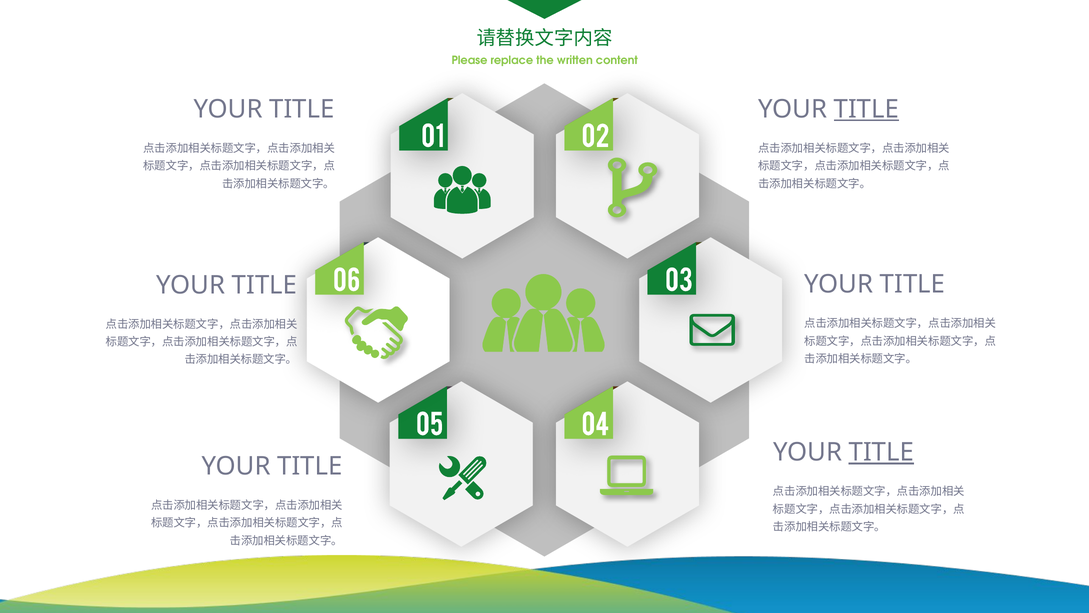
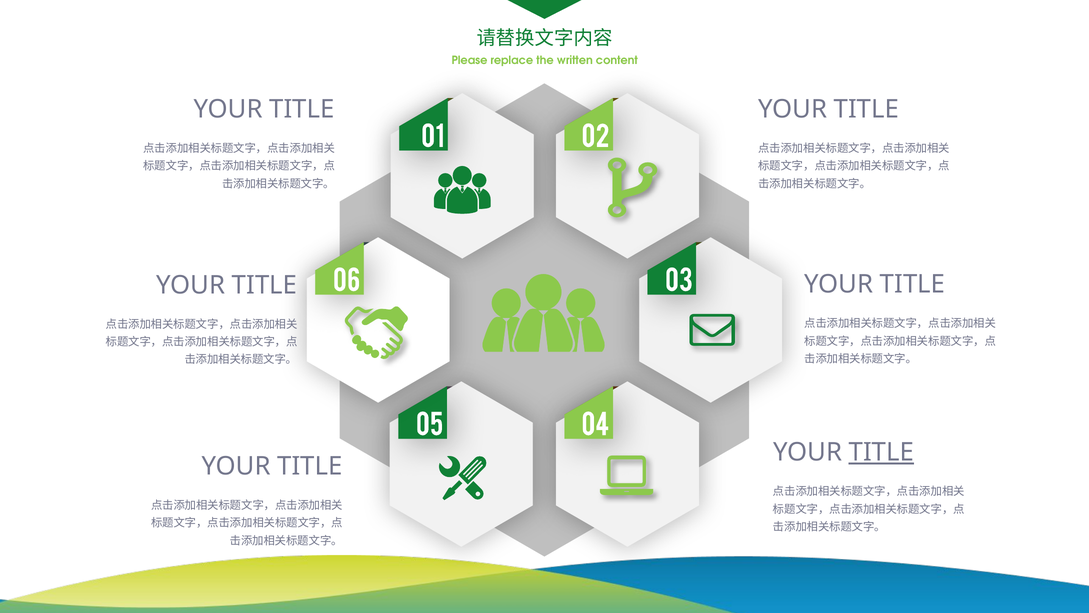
TITLE at (866, 109) underline: present -> none
